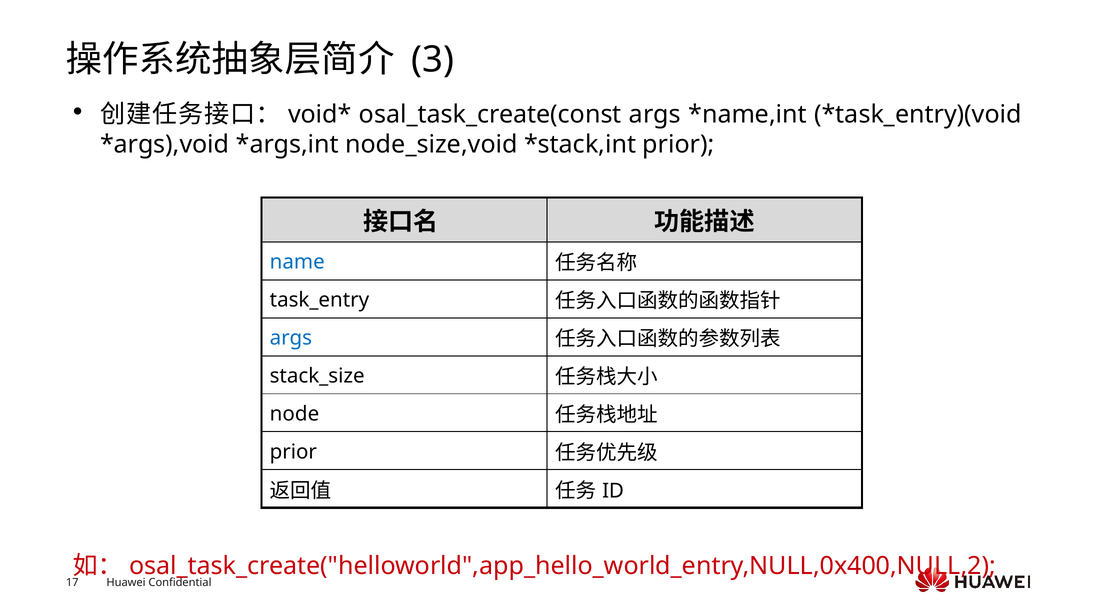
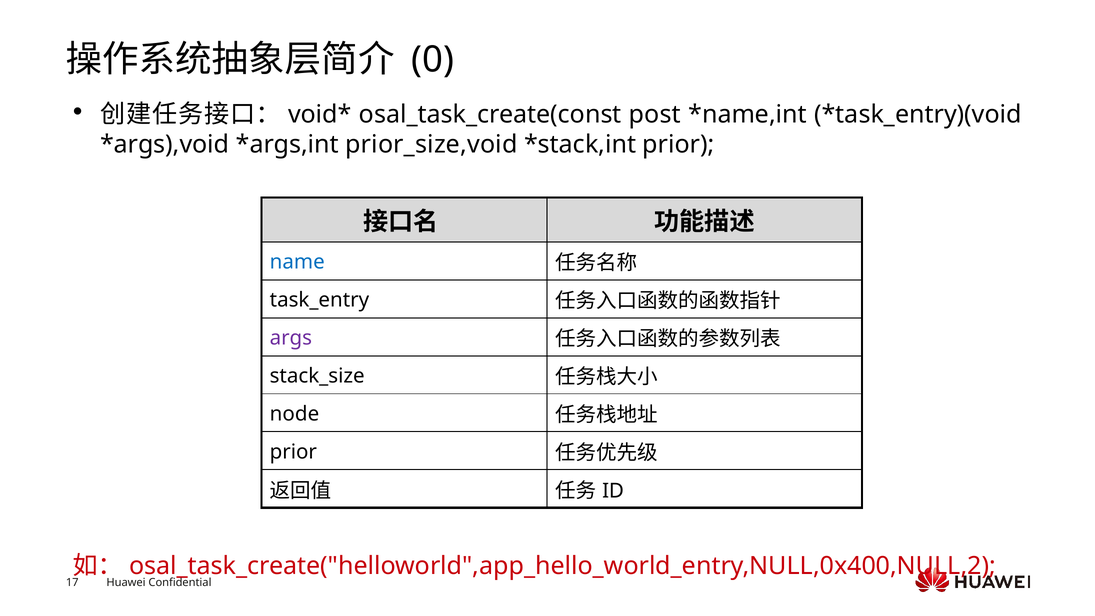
3: 3 -> 0
osal_task_create(const args: args -> post
node_size,void: node_size,void -> prior_size,void
args at (291, 338) colour: blue -> purple
